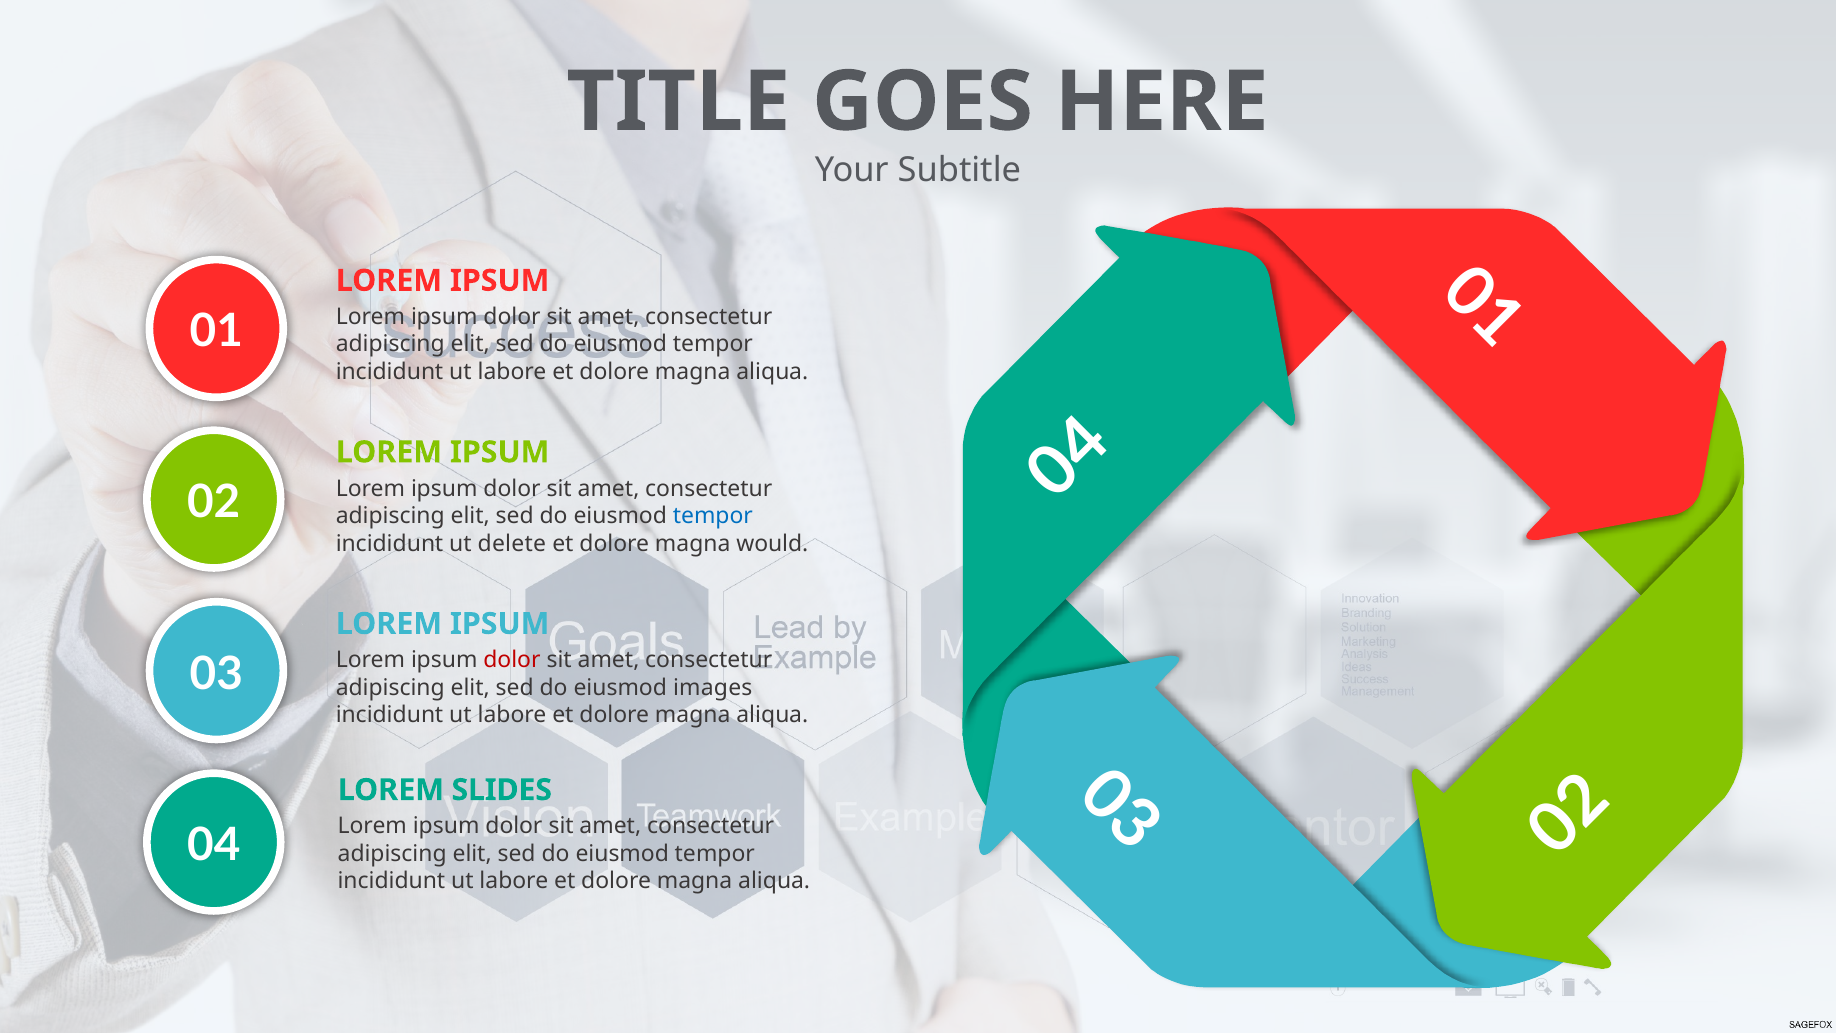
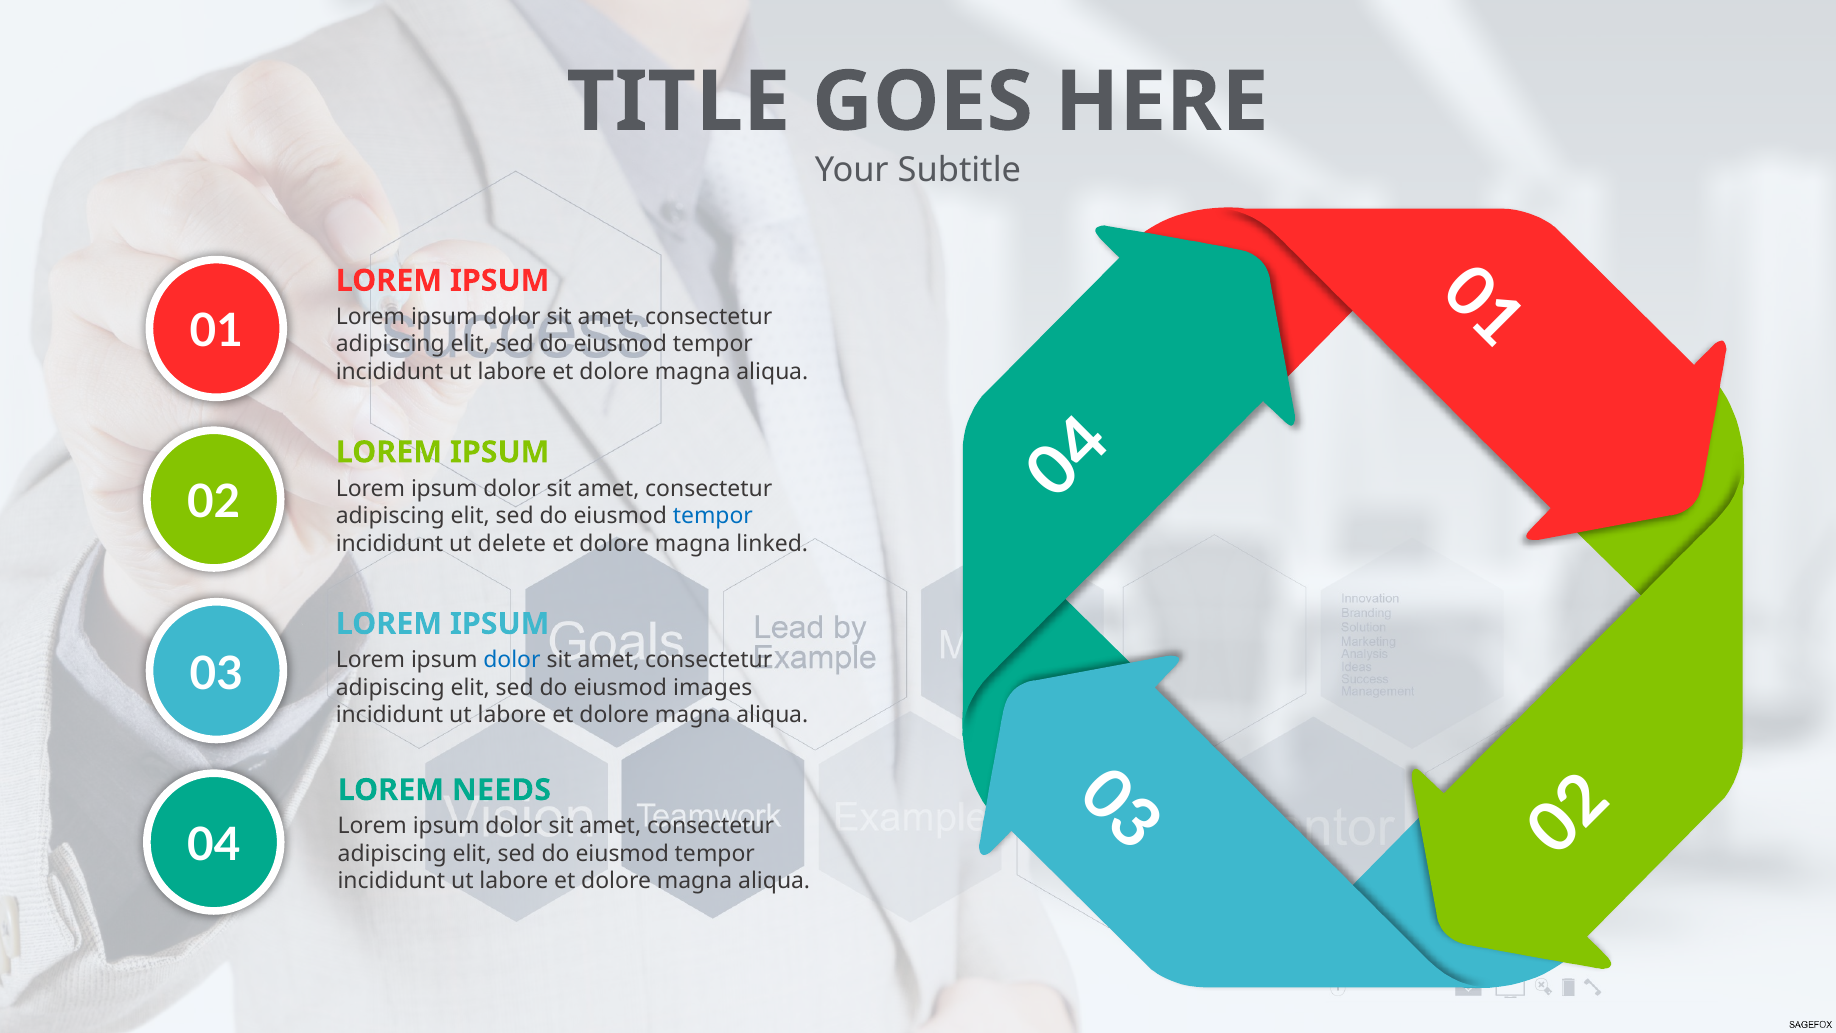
would: would -> linked
dolor at (512, 660) colour: red -> blue
SLIDES: SLIDES -> NEEDS
